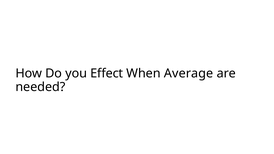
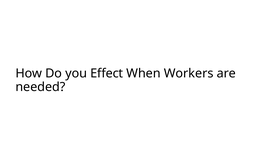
Average: Average -> Workers
